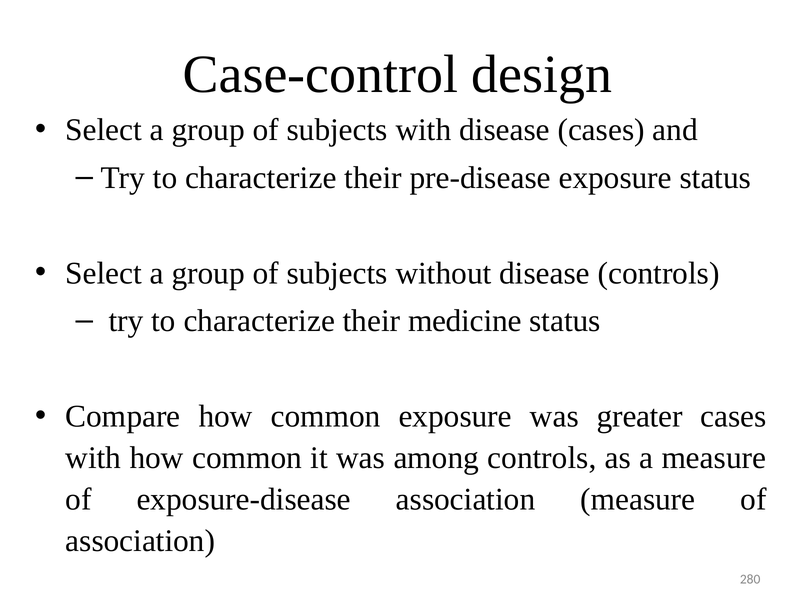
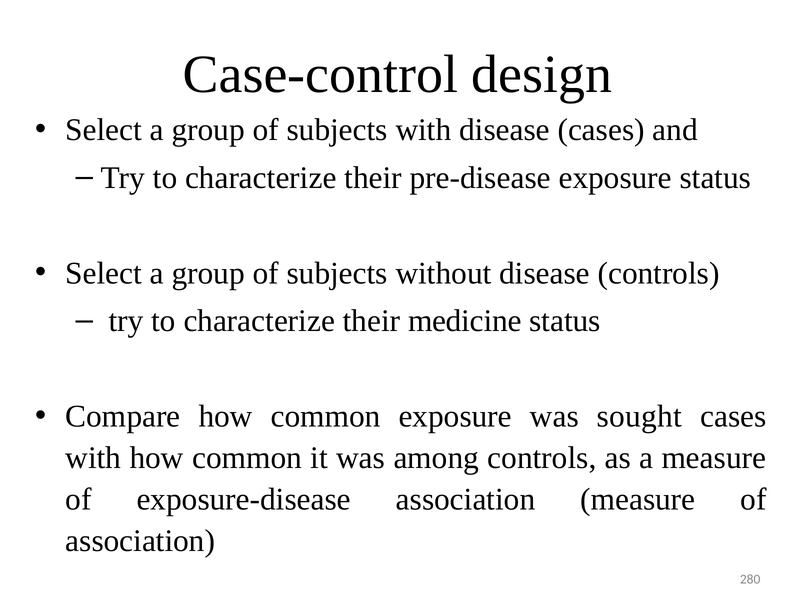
greater: greater -> sought
